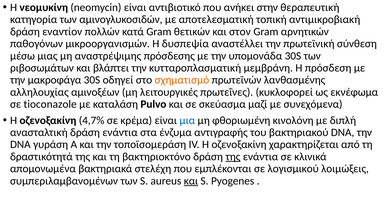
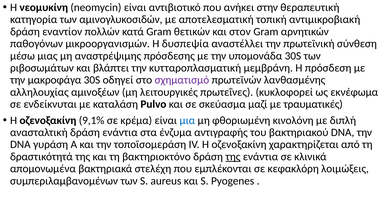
σχηματισμό colour: orange -> purple
tioconazole: tioconazole -> ενδείκνυται
συνεχόμενα: συνεχόμενα -> τραυματικές
4,7%: 4,7% -> 9,1%
λογισμικού: λογισμικού -> κεφακλόρη
και at (191, 181) underline: present -> none
